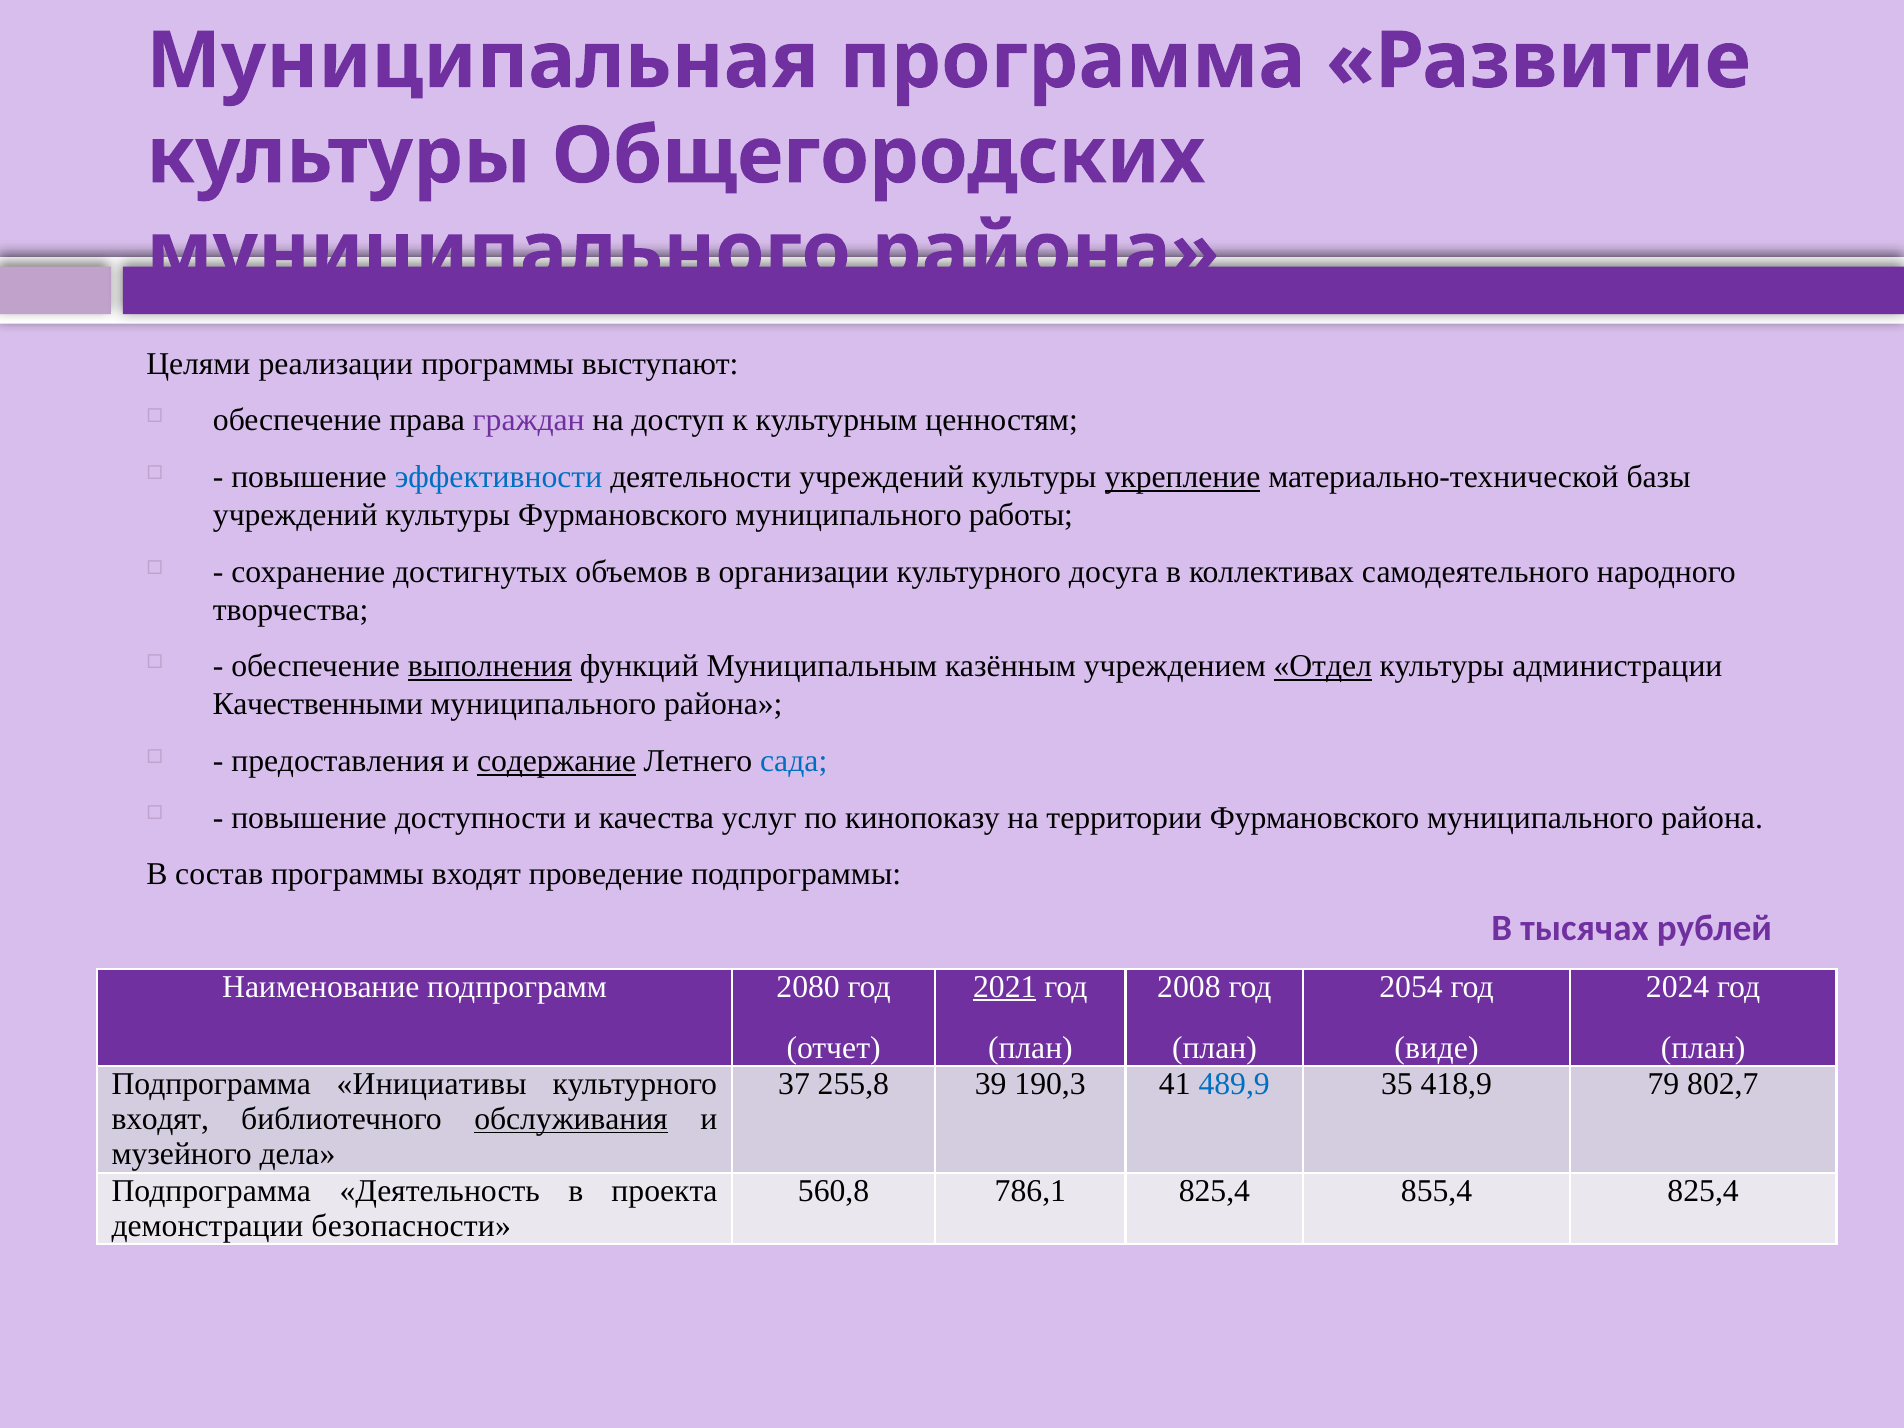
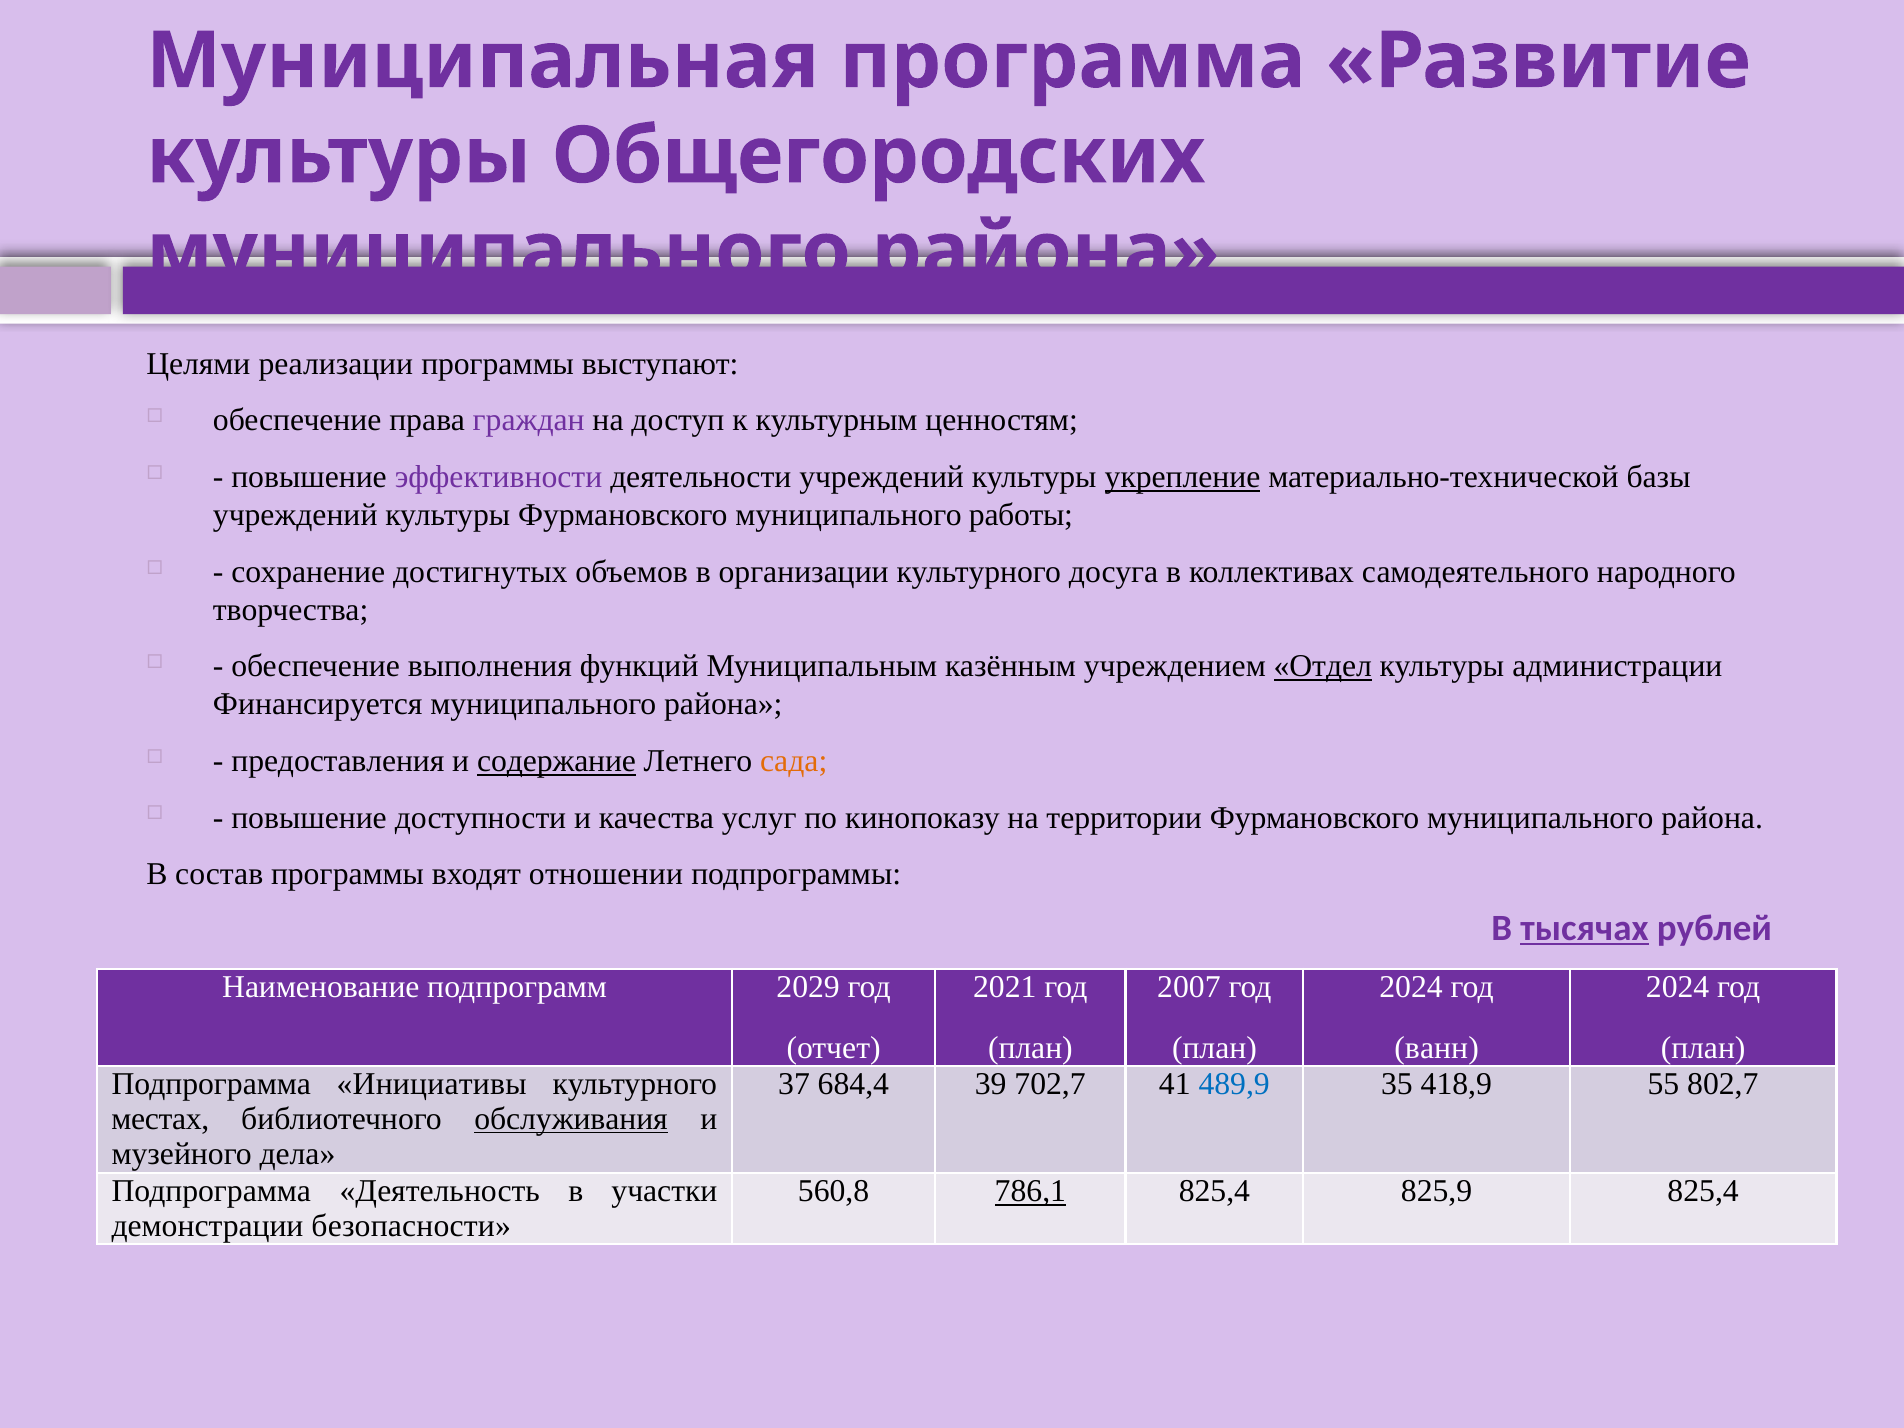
эффективности colour: blue -> purple
выполнения underline: present -> none
Качественными: Качественными -> Финансируется
сада colour: blue -> orange
проведение: проведение -> отношении
тысячах underline: none -> present
2080: 2080 -> 2029
2021 underline: present -> none
2008: 2008 -> 2007
2054 at (1411, 987): 2054 -> 2024
виде: виде -> ванн
255,8: 255,8 -> 684,4
190,3: 190,3 -> 702,7
79: 79 -> 55
входят at (160, 1119): входят -> местах
проекта: проекта -> участки
786,1 underline: none -> present
855,4: 855,4 -> 825,9
